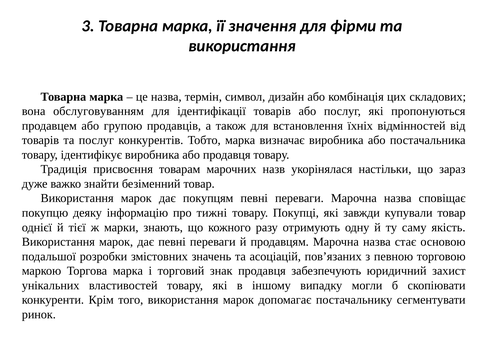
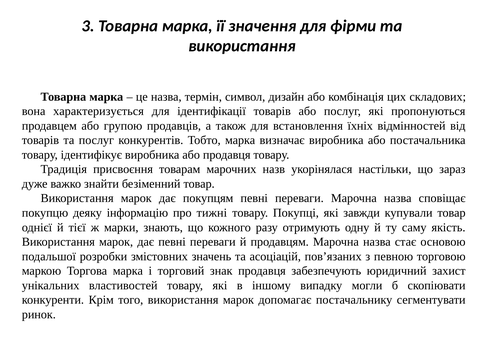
обслуговуванням: обслуговуванням -> характеризується
